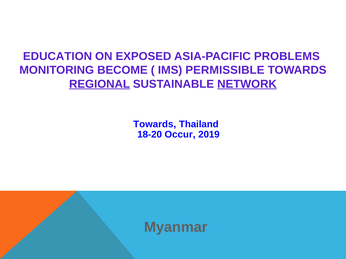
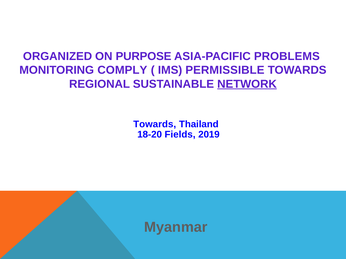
EDUCATION: EDUCATION -> ORGANIZED
EXPOSED: EXPOSED -> PURPOSE
BECOME: BECOME -> COMPLY
REGIONAL underline: present -> none
Occur: Occur -> Fields
